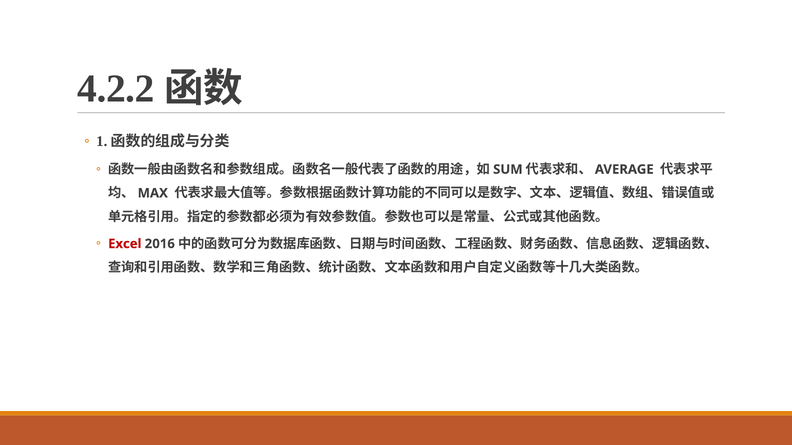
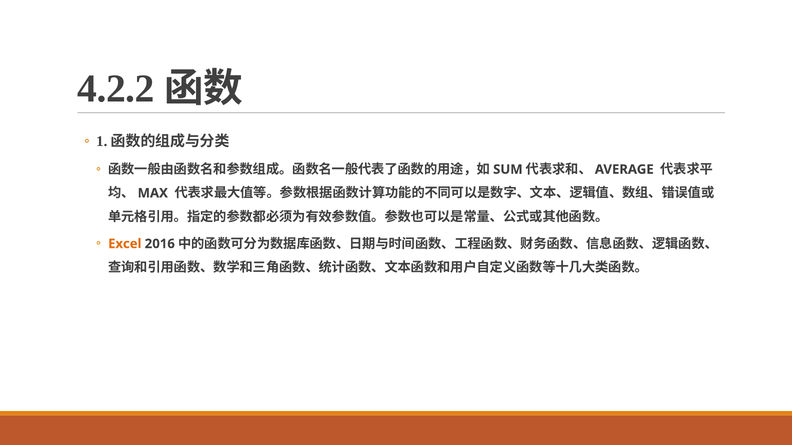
Excel colour: red -> orange
